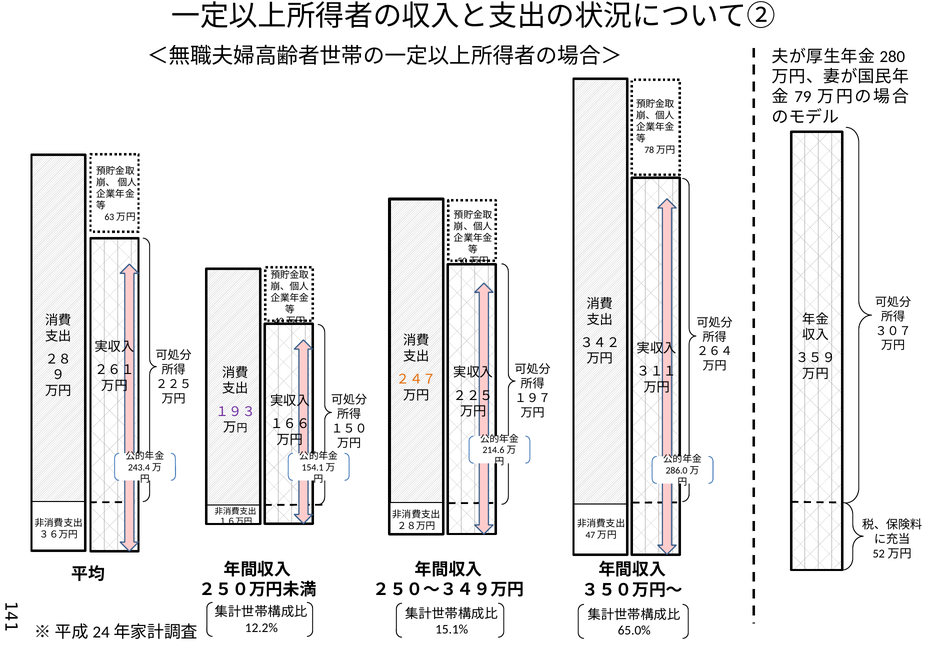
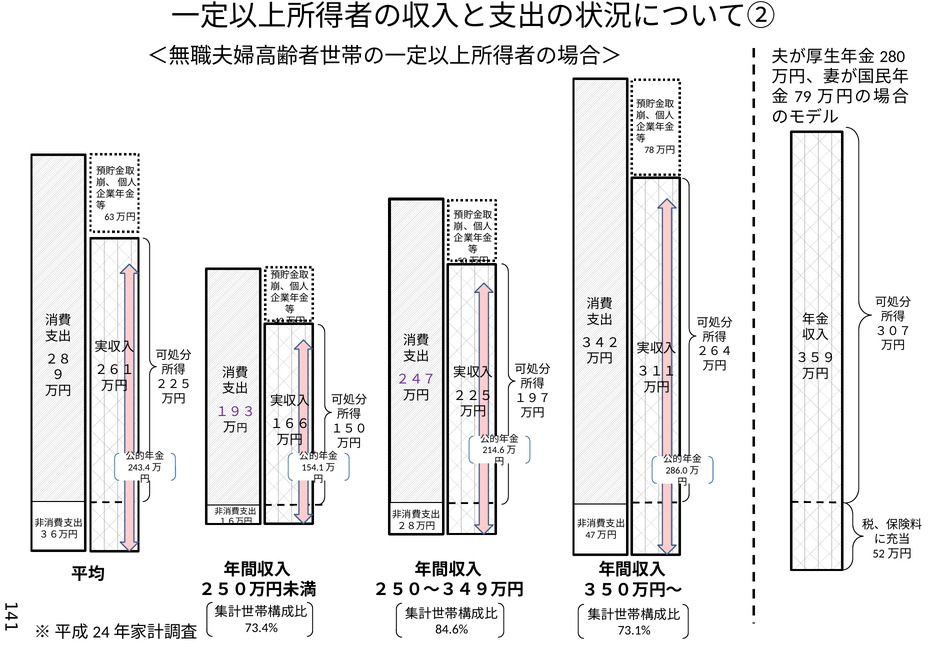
２４７ colour: orange -> purple
12.2%: 12.2% -> 73.4%
15.1%: 15.1% -> 84.6%
65.0%: 65.0% -> 73.1%
